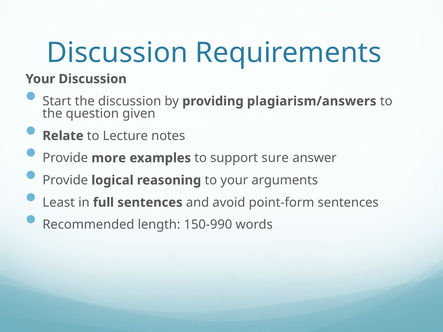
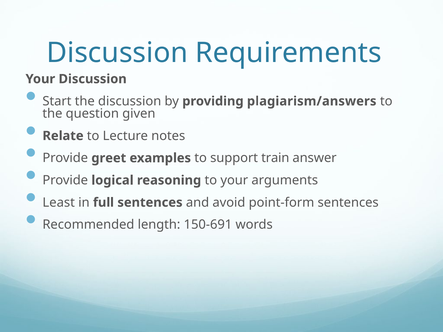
more: more -> greet
sure: sure -> train
150-990: 150-990 -> 150-691
